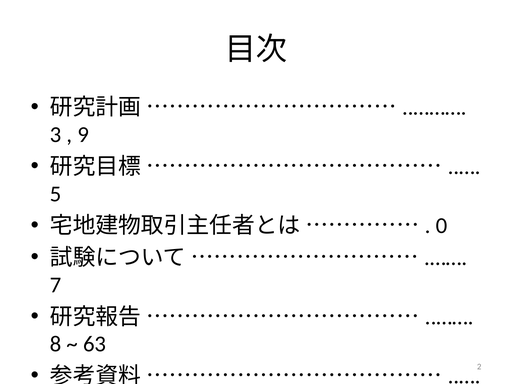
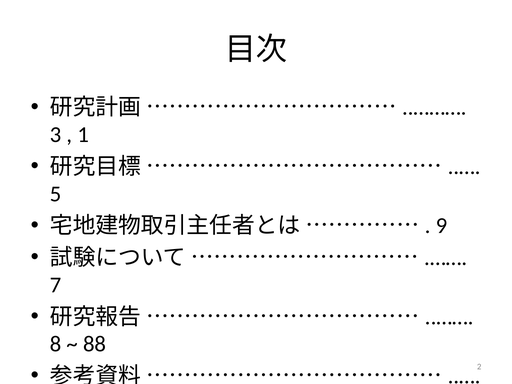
9: 9 -> 1
0: 0 -> 9
63: 63 -> 88
